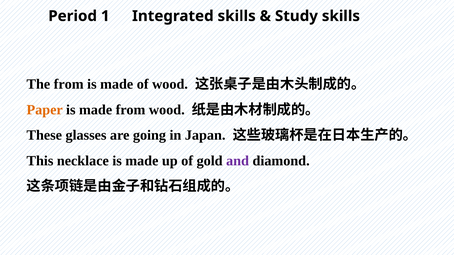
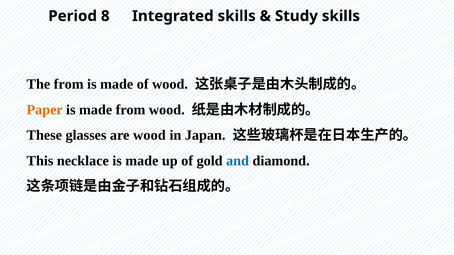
1: 1 -> 8
are going: going -> wood
and colour: purple -> blue
